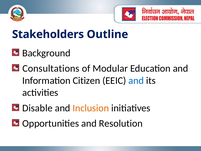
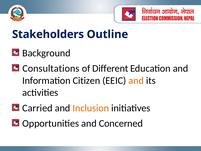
Modular: Modular -> Different
and at (136, 80) colour: blue -> orange
Disable: Disable -> Carried
Resolution: Resolution -> Concerned
